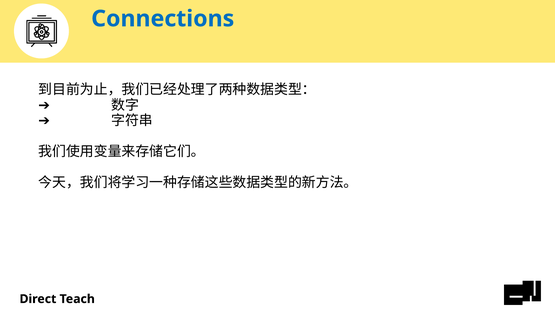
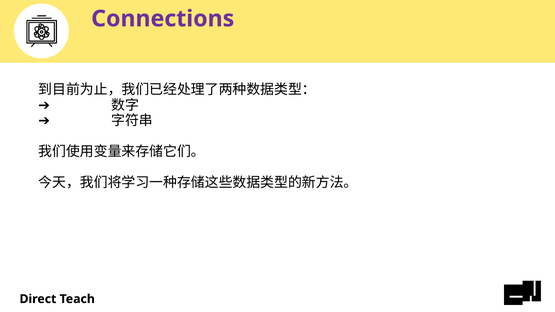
Connections colour: blue -> purple
